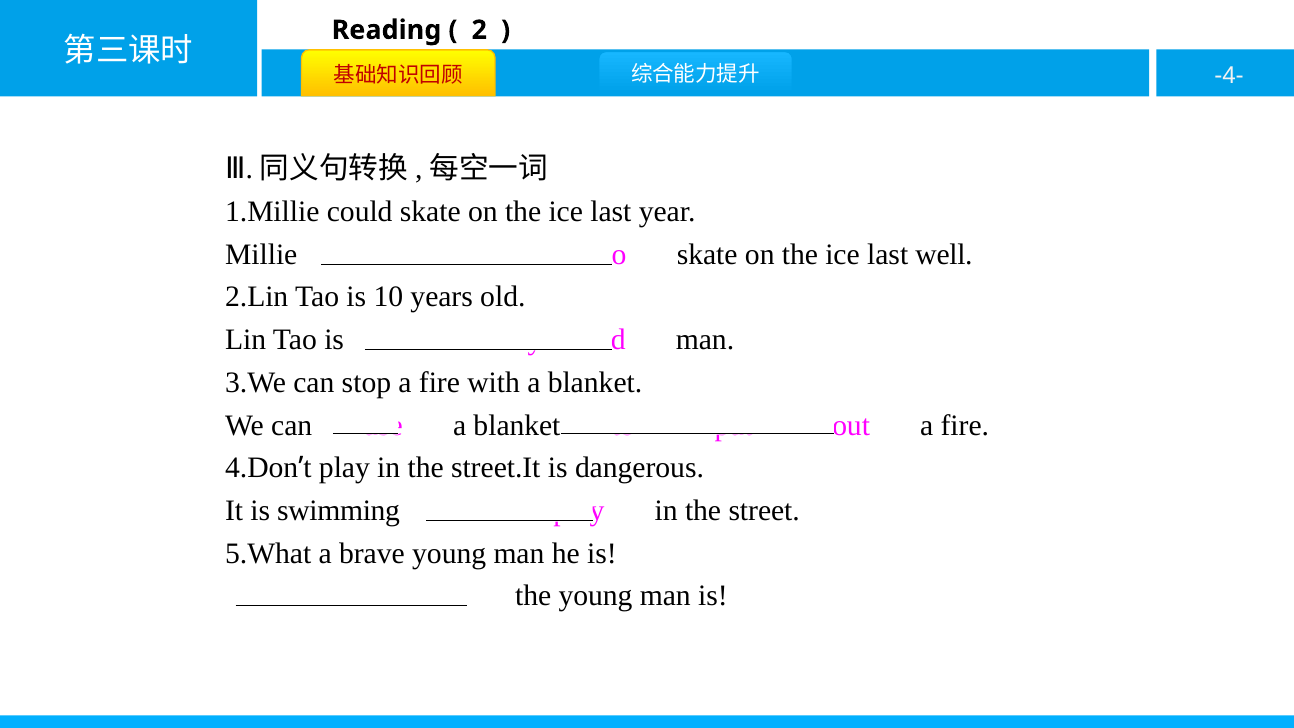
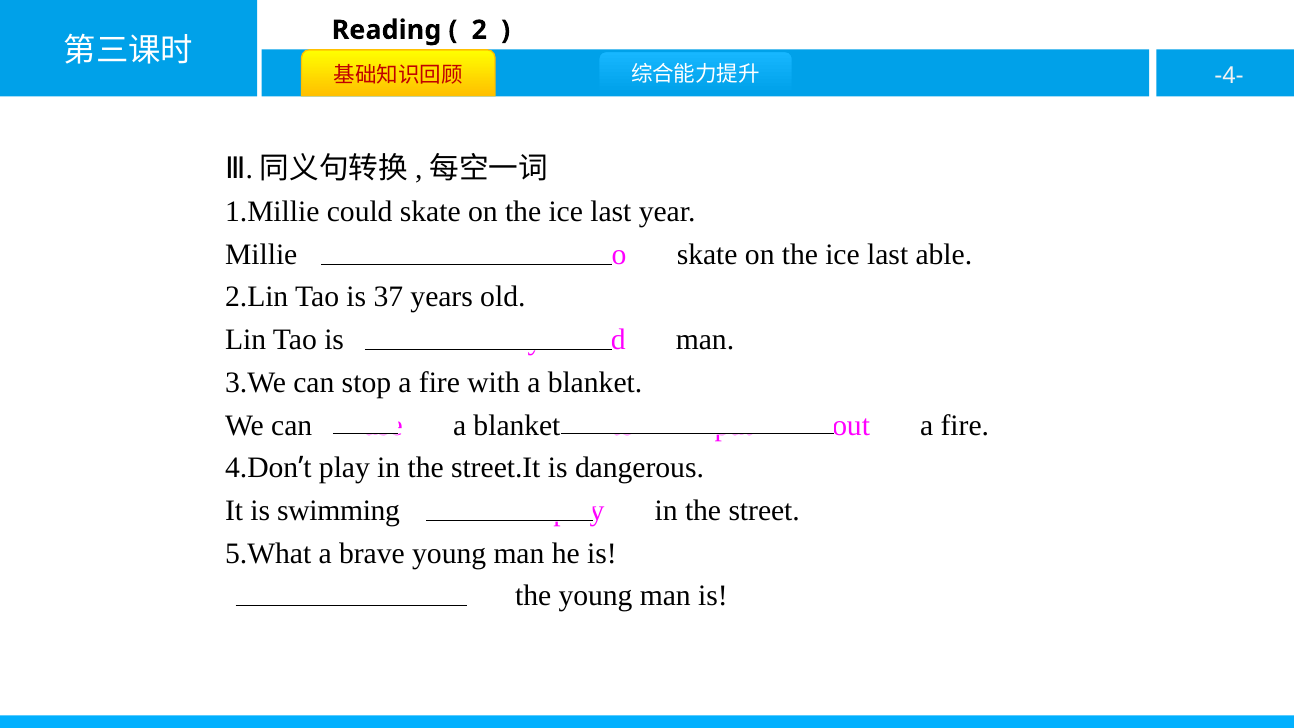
last well: well -> able
10: 10 -> 37
